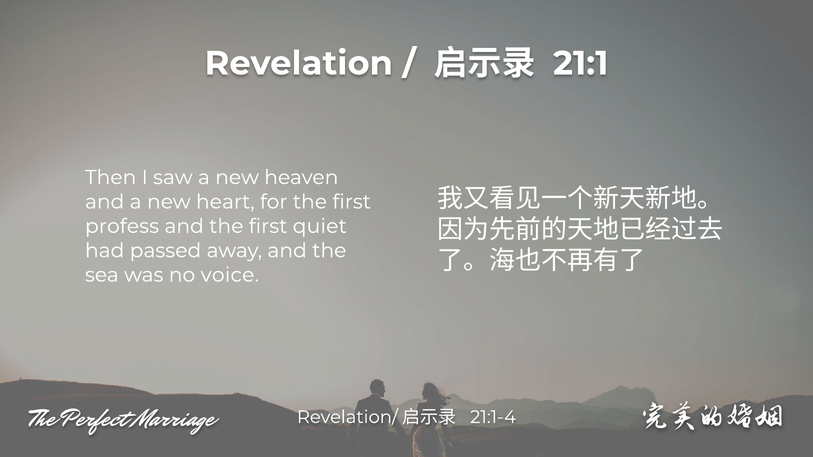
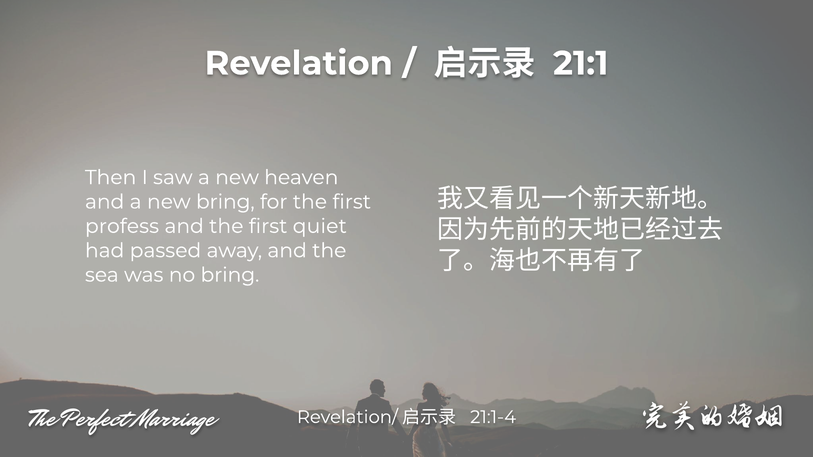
new heart: heart -> bring
no voice: voice -> bring
